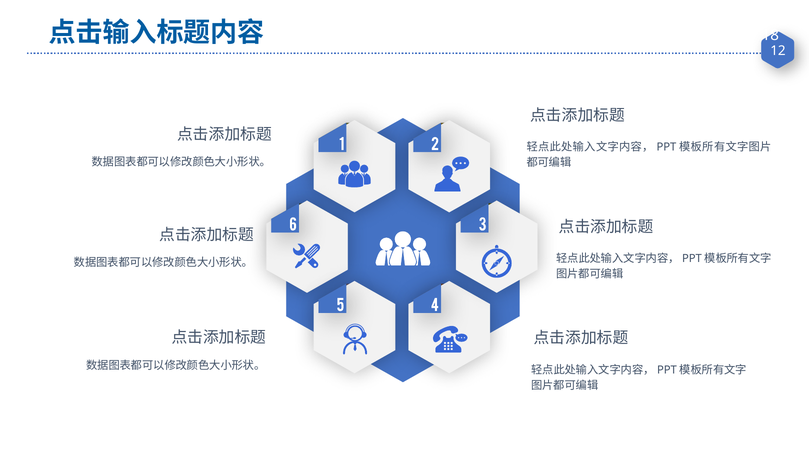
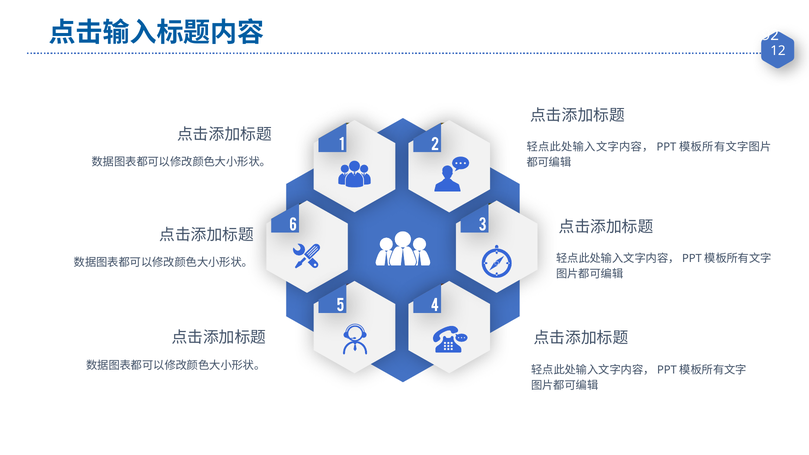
18: 18 -> 92
